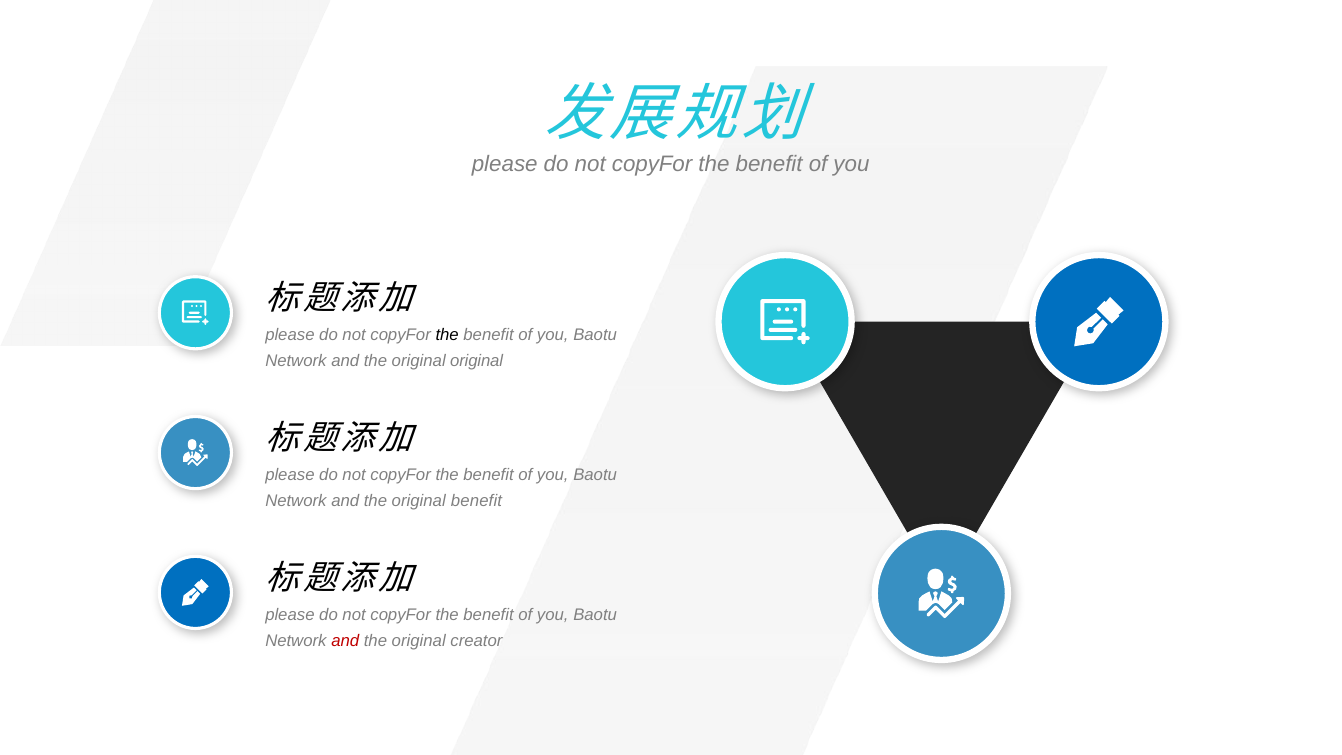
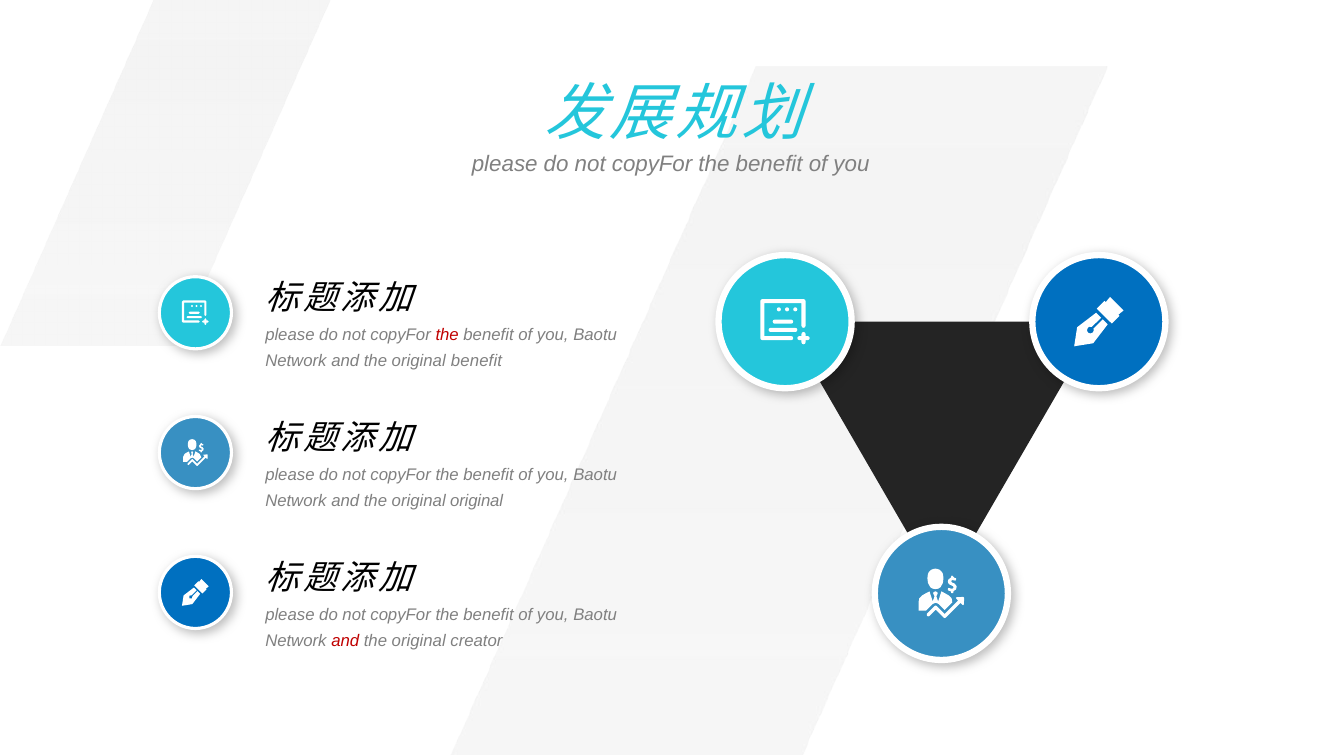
the at (447, 335) colour: black -> red
original original: original -> benefit
original benefit: benefit -> original
